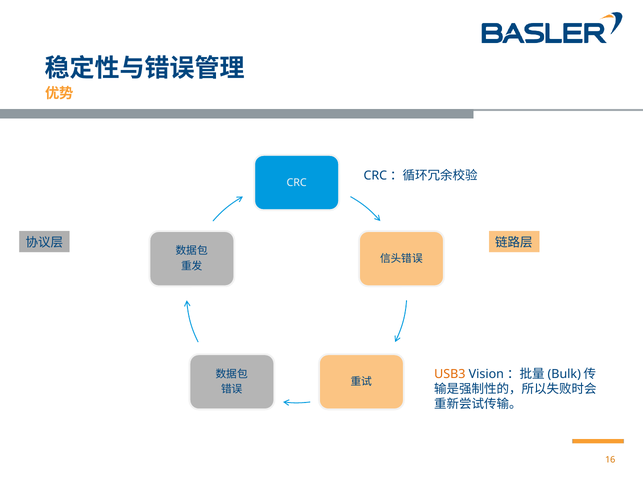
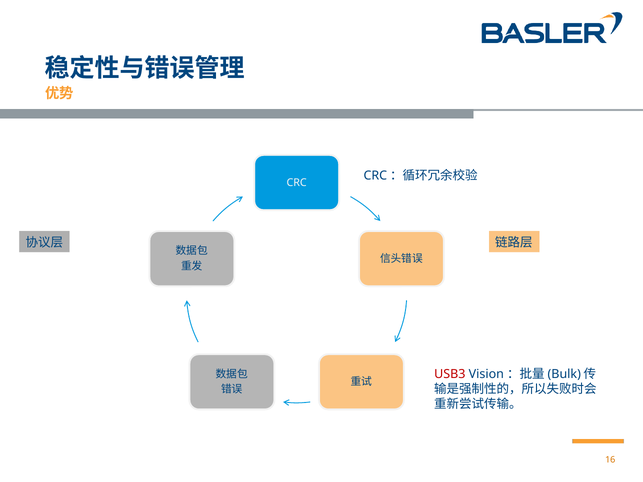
USB3 colour: orange -> red
